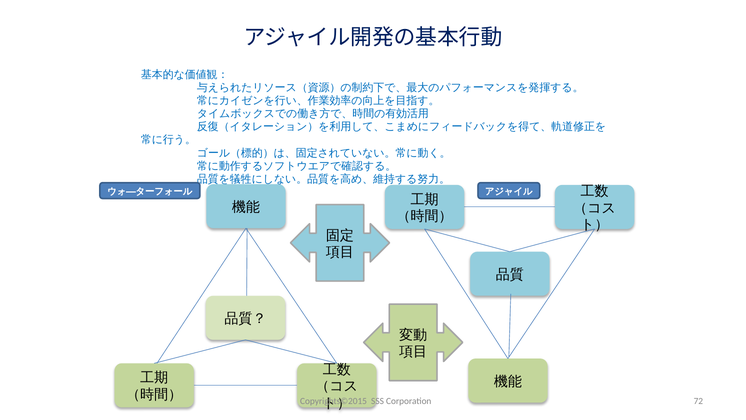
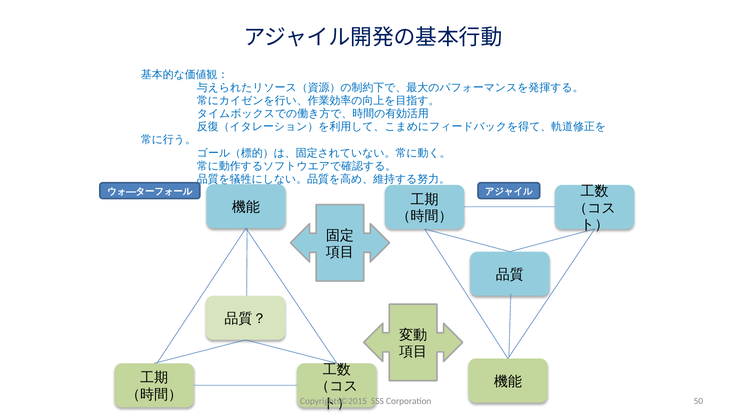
72: 72 -> 50
